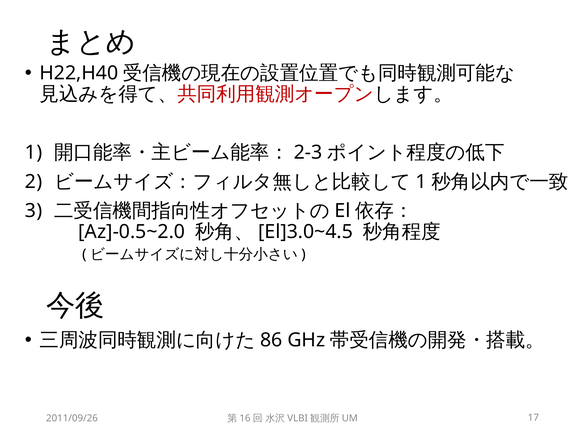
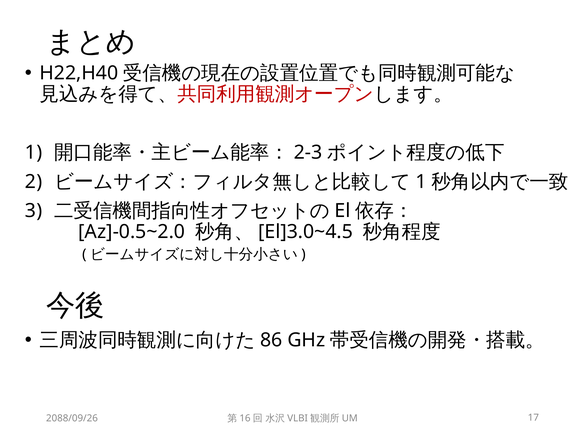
2011/09/26: 2011/09/26 -> 2088/09/26
